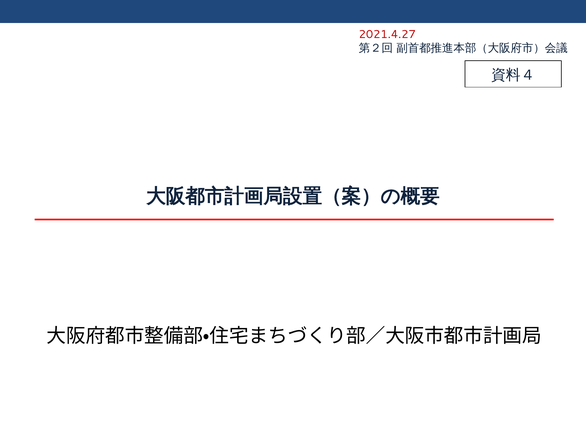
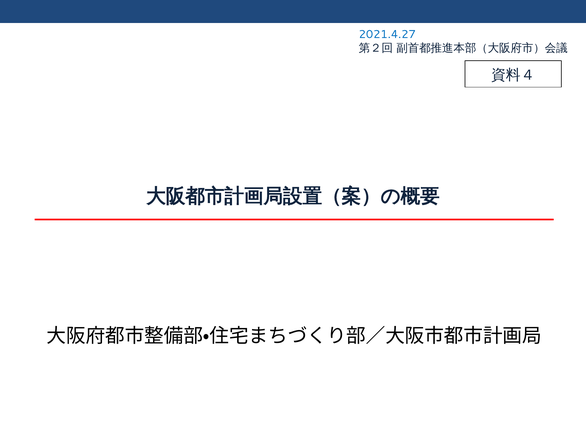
2021.4.27 colour: red -> blue
